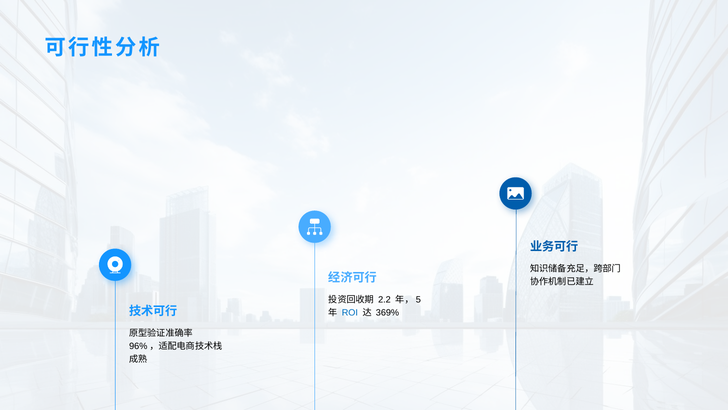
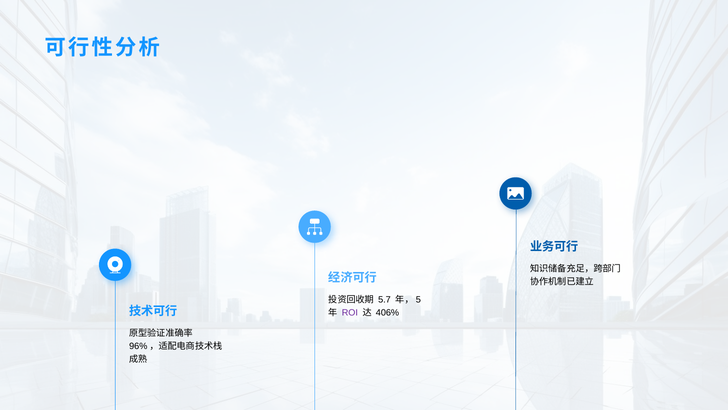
2.2: 2.2 -> 5.7
ROI colour: blue -> purple
369%: 369% -> 406%
